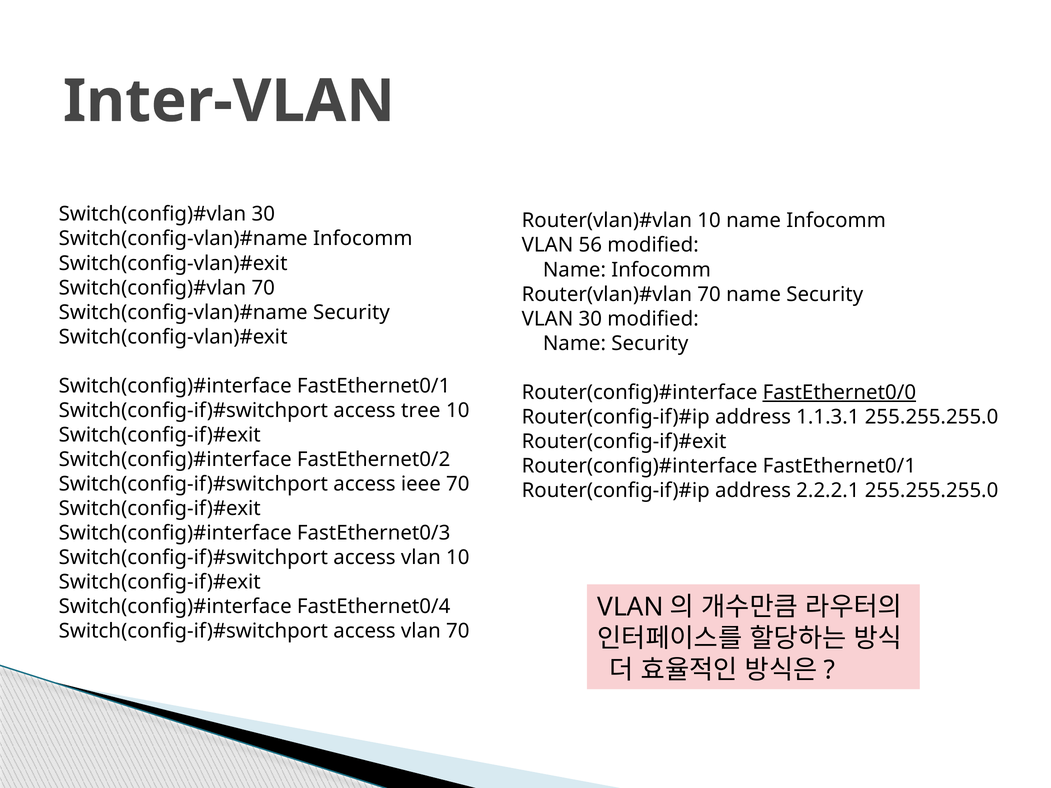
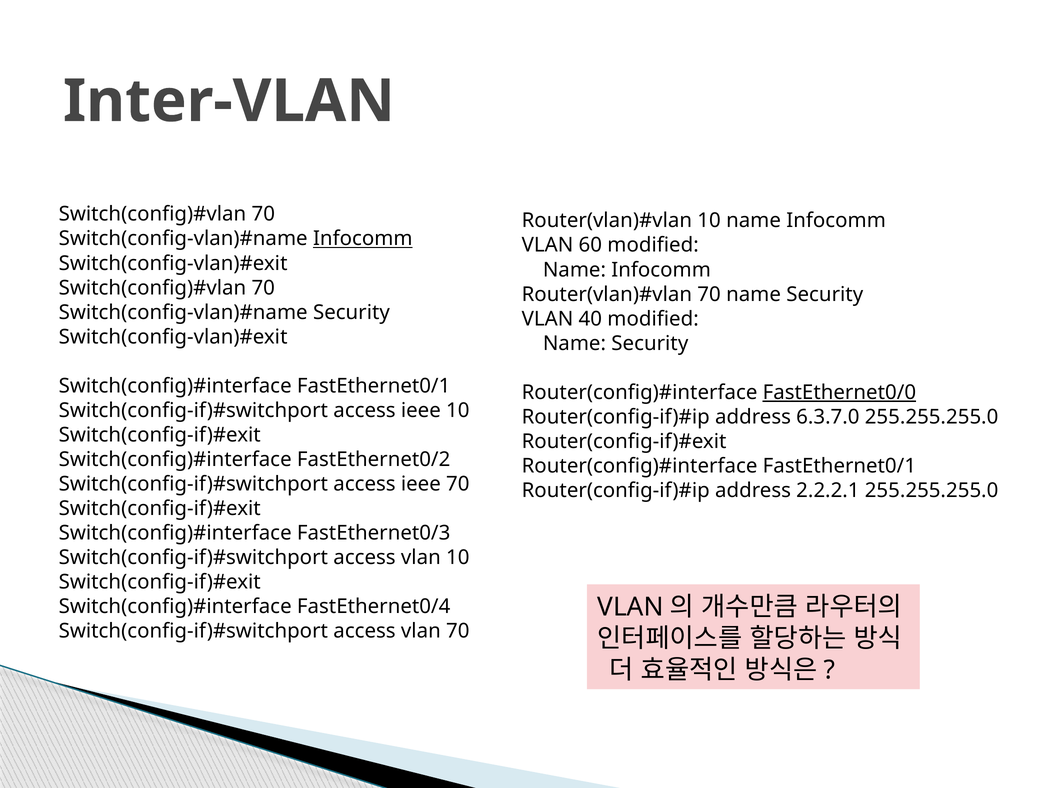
30 at (263, 214): 30 -> 70
Infocomm at (363, 239) underline: none -> present
56: 56 -> 60
VLAN 30: 30 -> 40
tree at (421, 411): tree -> ieee
1.1.3.1: 1.1.3.1 -> 6.3.7.0
